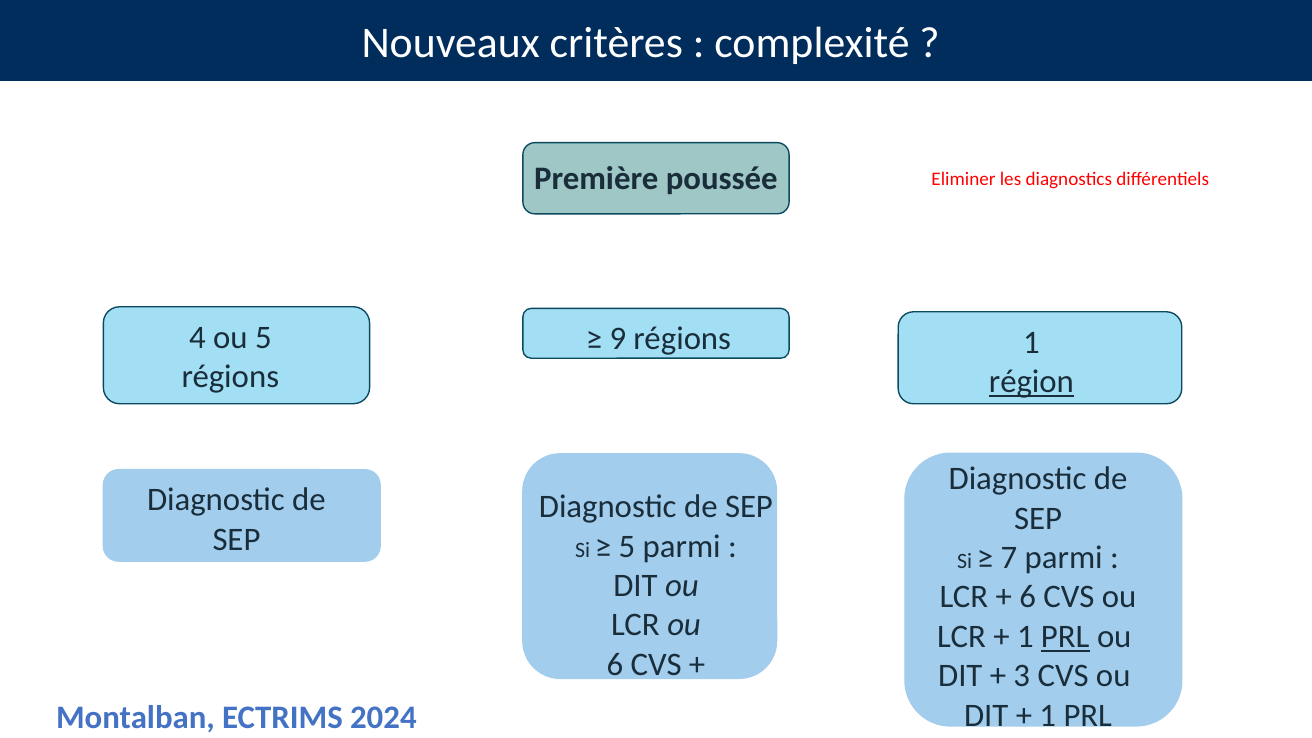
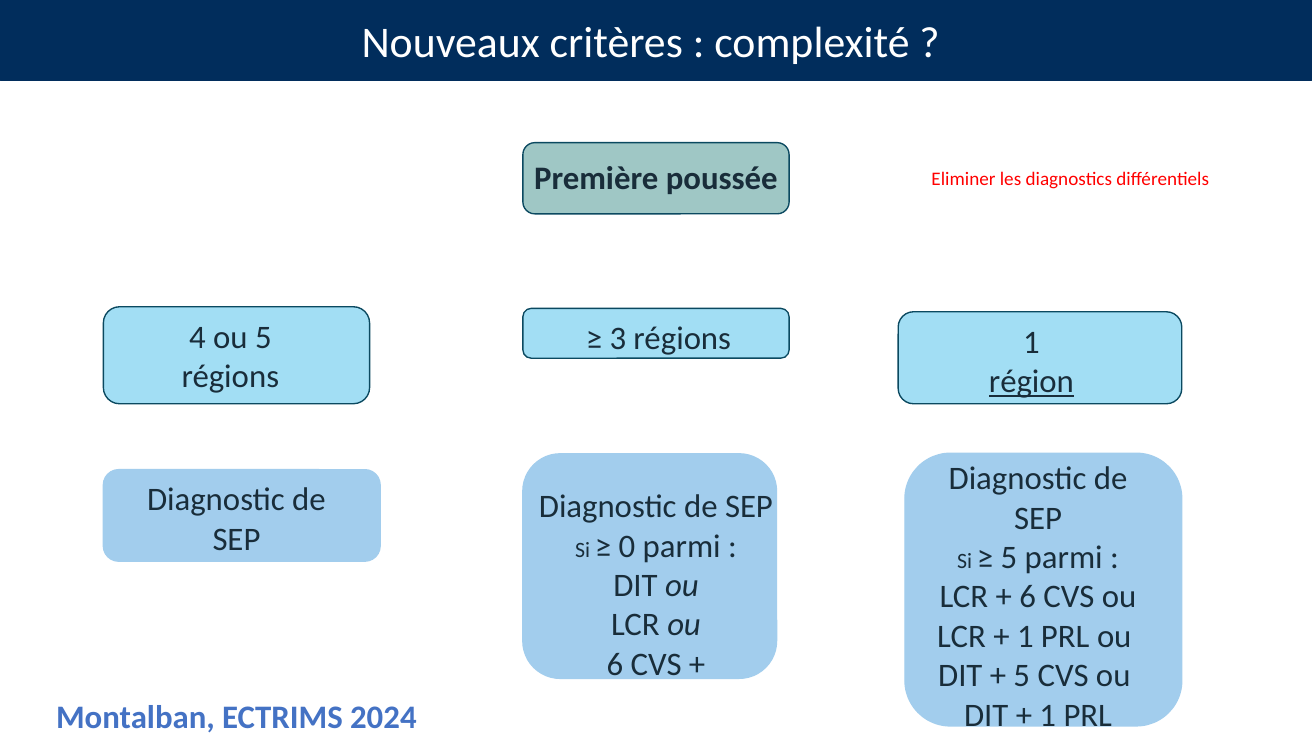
9: 9 -> 3
5 at (627, 546): 5 -> 0
7 at (1009, 558): 7 -> 5
PRL at (1065, 637) underline: present -> none
3 at (1022, 676): 3 -> 5
